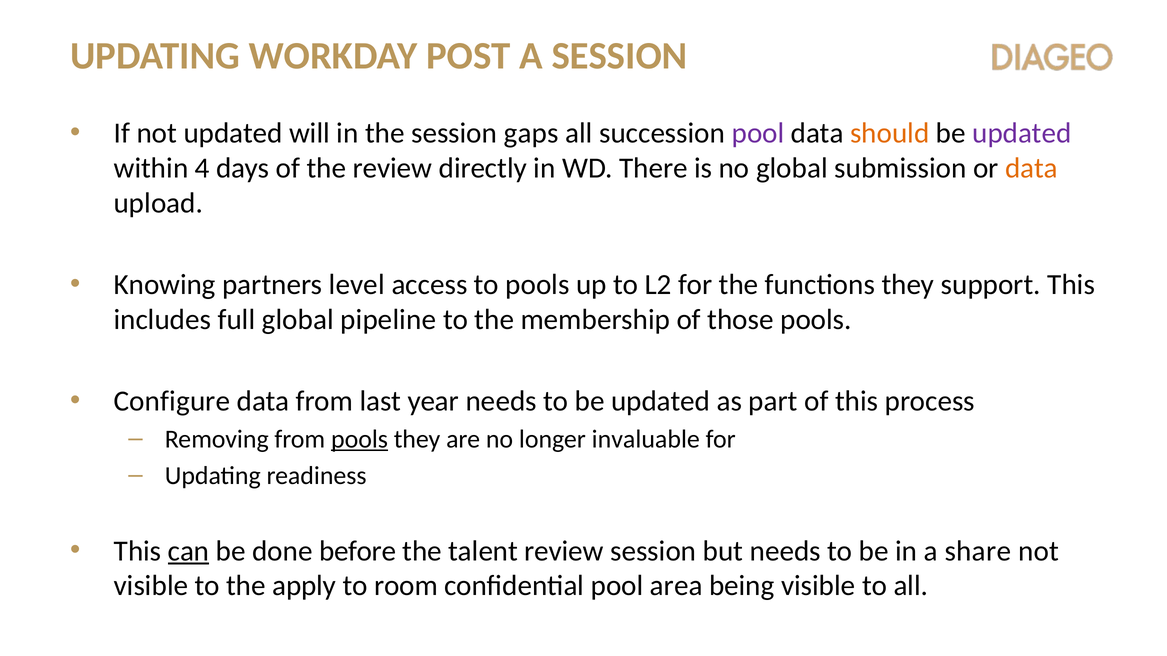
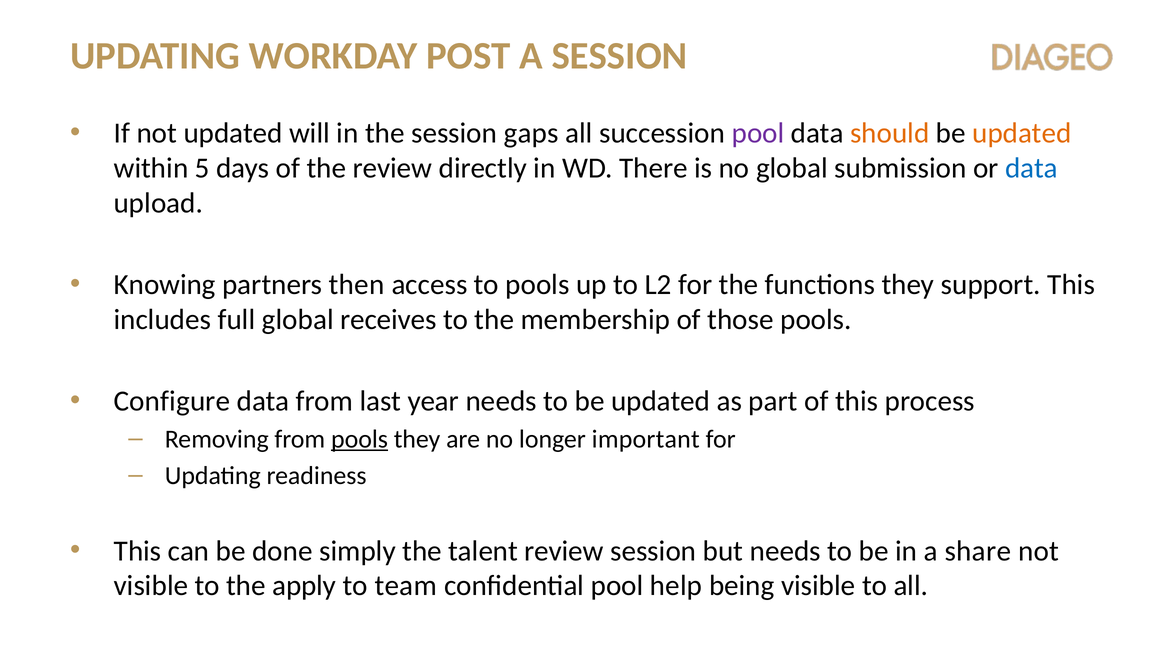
updated at (1022, 133) colour: purple -> orange
4: 4 -> 5
data at (1031, 168) colour: orange -> blue
level: level -> then
pipeline: pipeline -> receives
invaluable: invaluable -> important
can underline: present -> none
before: before -> simply
room: room -> team
area: area -> help
